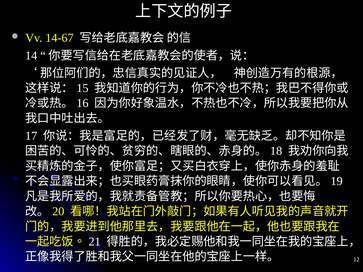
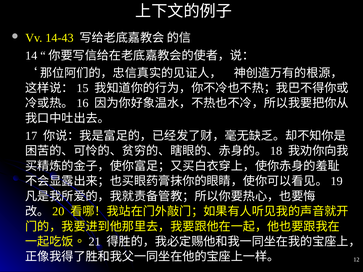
14-67: 14-67 -> 14-43
